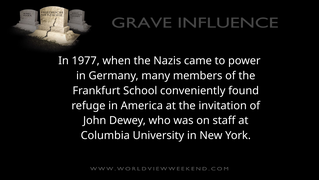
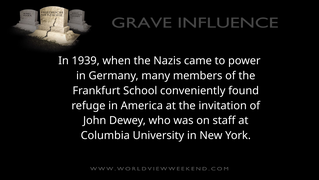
1977: 1977 -> 1939
